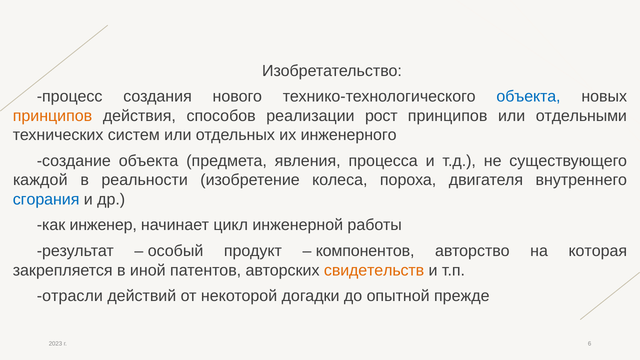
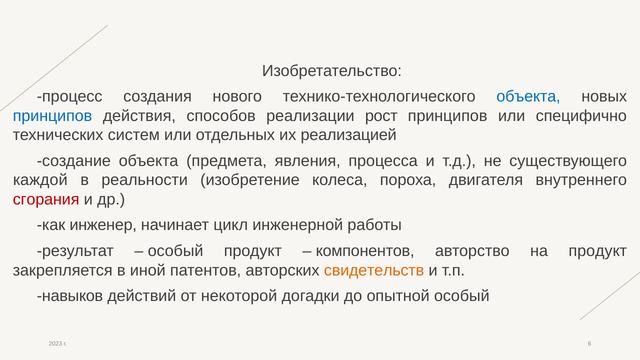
принципов at (53, 116) colour: orange -> blue
отдельными: отдельными -> специфично
инженерного: инженерного -> реализацией
сгорания colour: blue -> red
на которая: которая -> продукт
отрасли: отрасли -> навыков
опытной прежде: прежде -> особый
